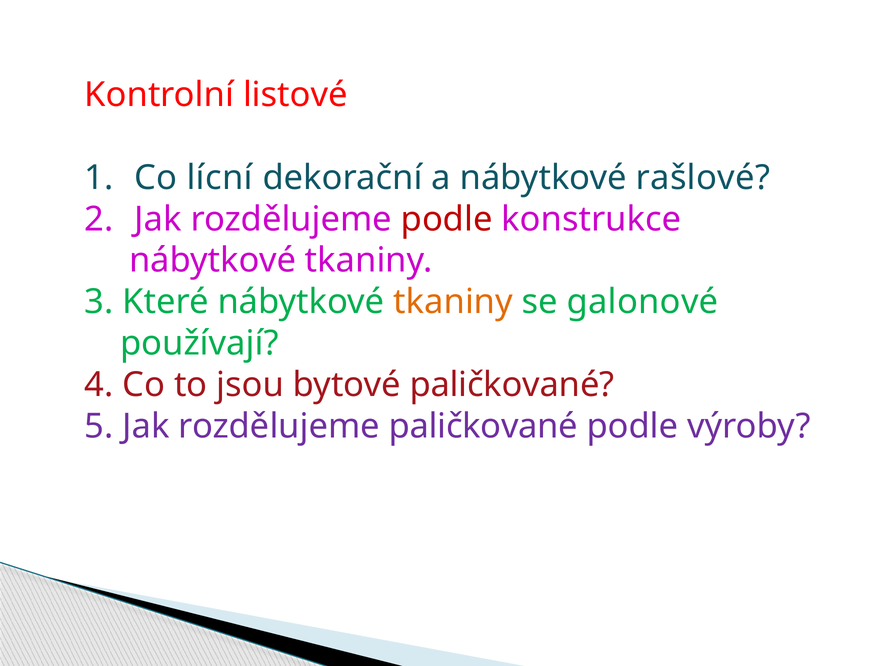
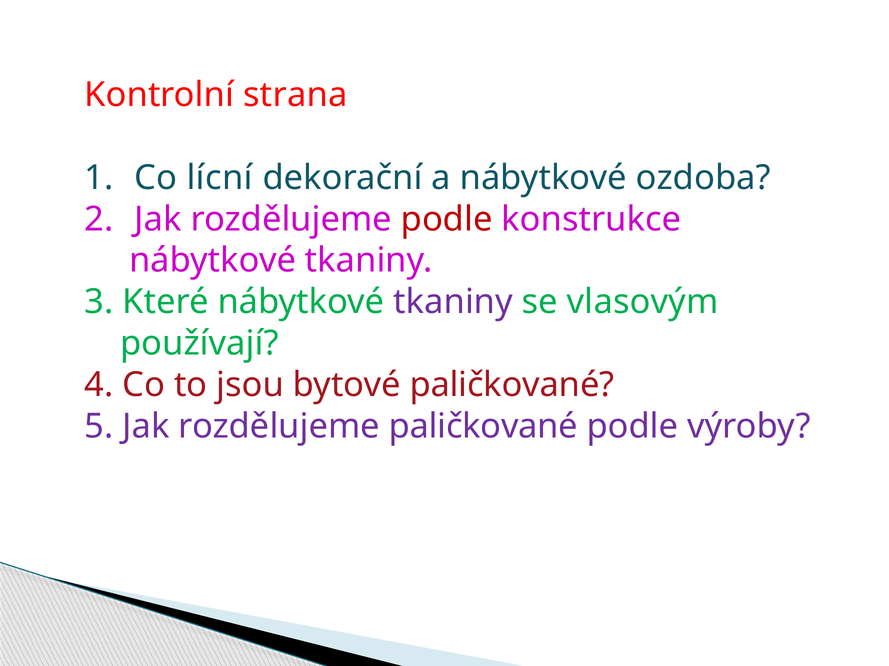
listové: listové -> strana
rašlové: rašlové -> ozdoba
tkaniny at (453, 302) colour: orange -> purple
galonové: galonové -> vlasovým
